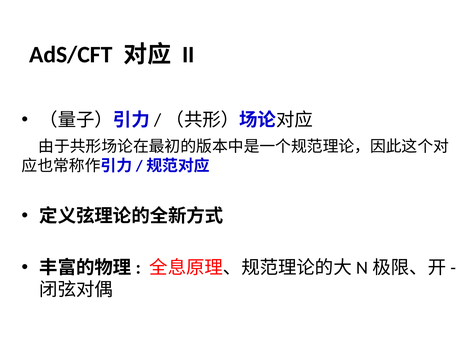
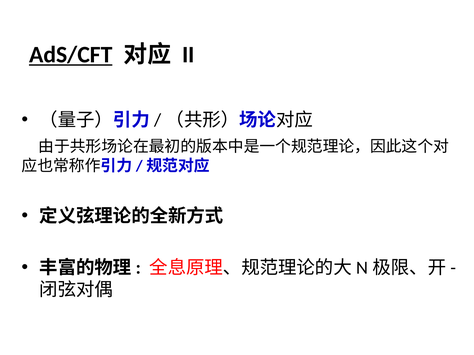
AdS/CFT underline: none -> present
